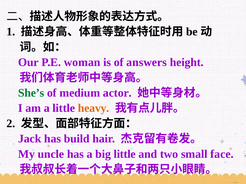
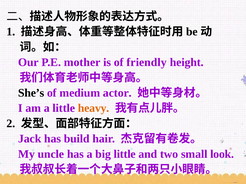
woman: woman -> mother
answers: answers -> friendly
She’s colour: green -> black
face: face -> look
